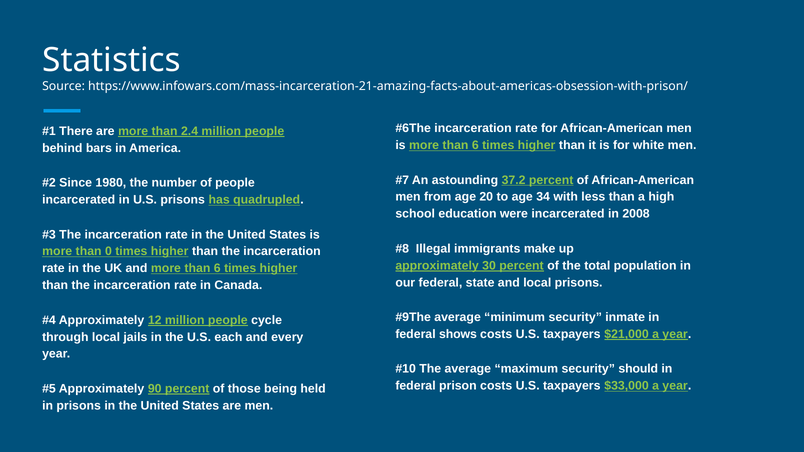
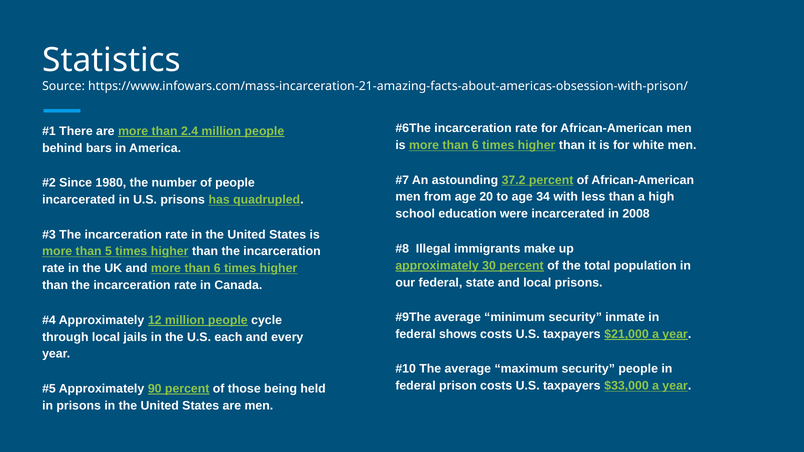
0: 0 -> 5
security should: should -> people
